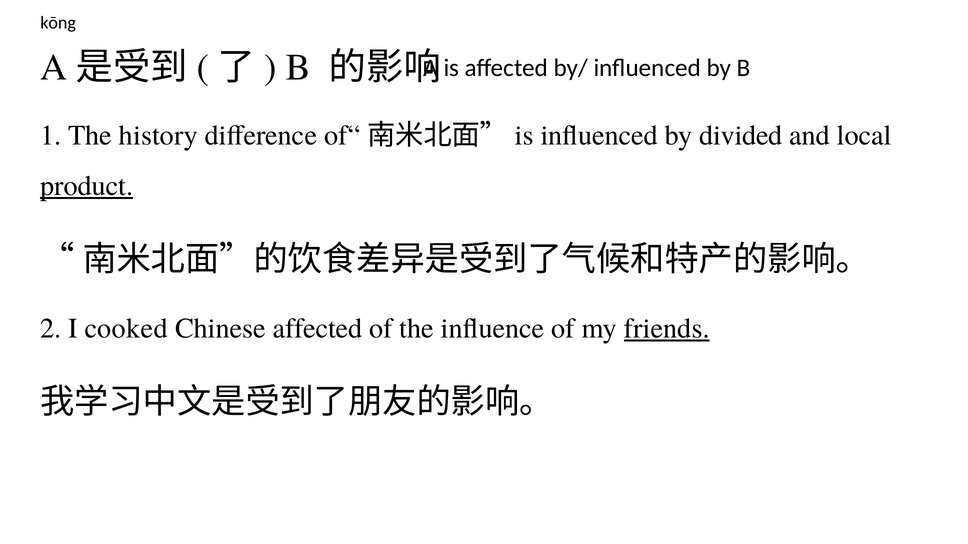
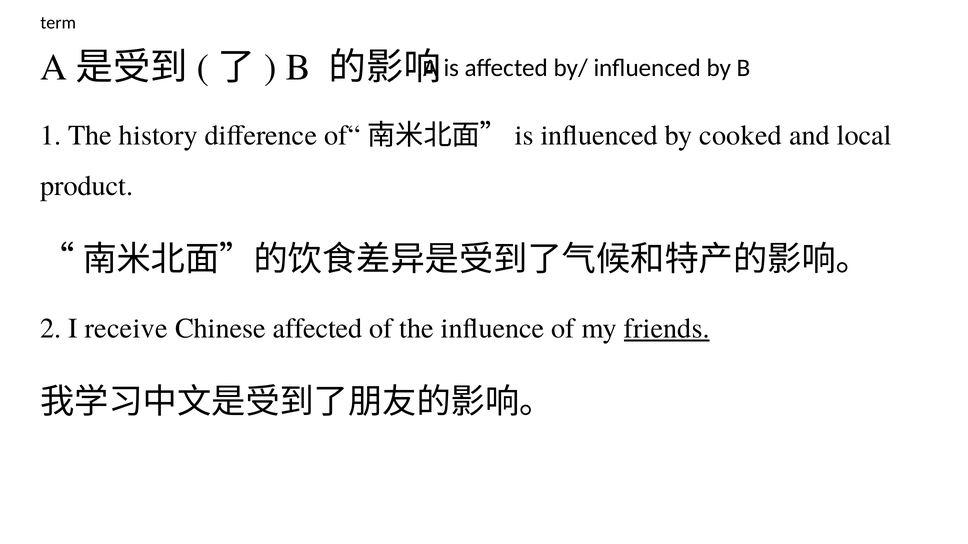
kōng: kōng -> term
divided: divided -> cooked
product underline: present -> none
cooked: cooked -> receive
